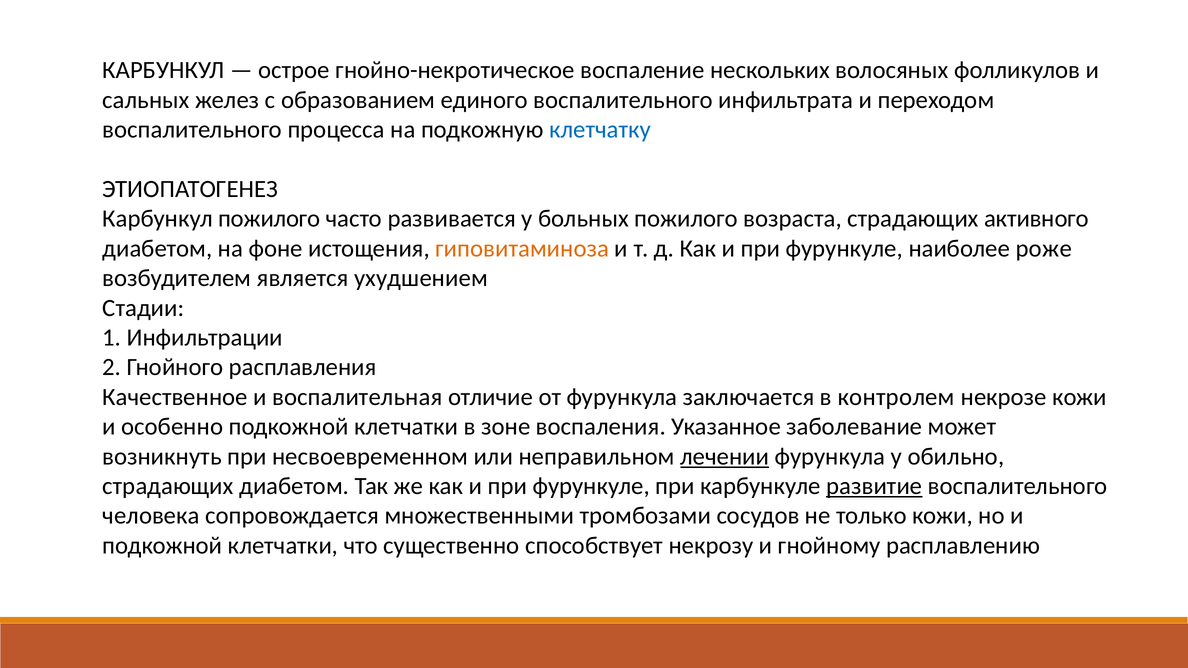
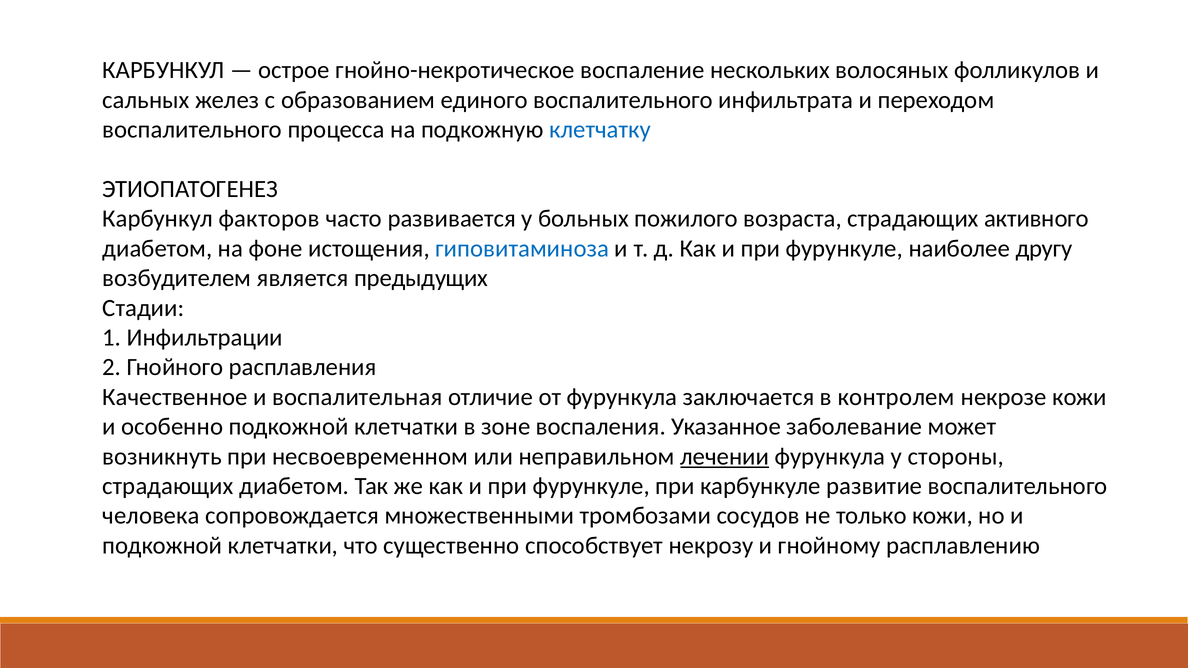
Карбункул пожилого: пожилого -> факторов
гиповитаминоза colour: orange -> blue
роже: роже -> другу
ухудшением: ухудшением -> предыдущих
обильно: обильно -> стороны
развитие underline: present -> none
